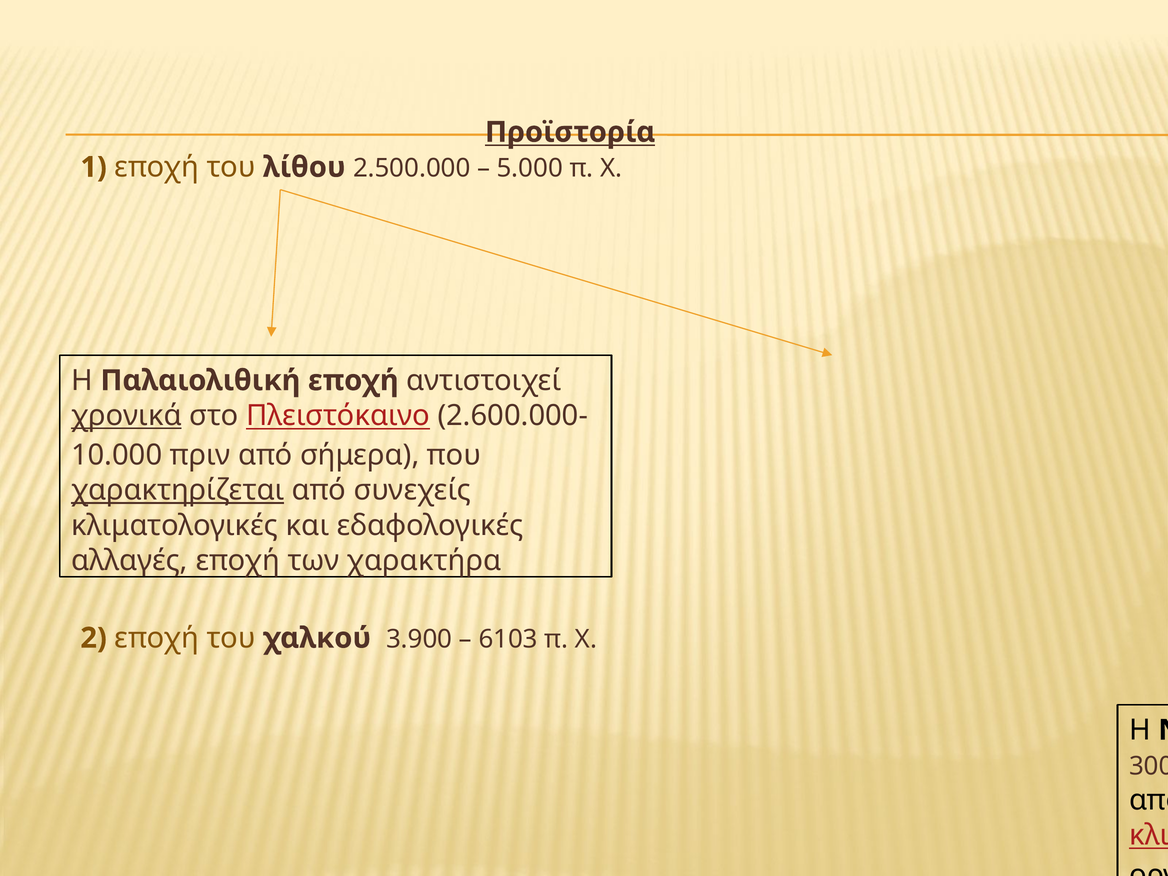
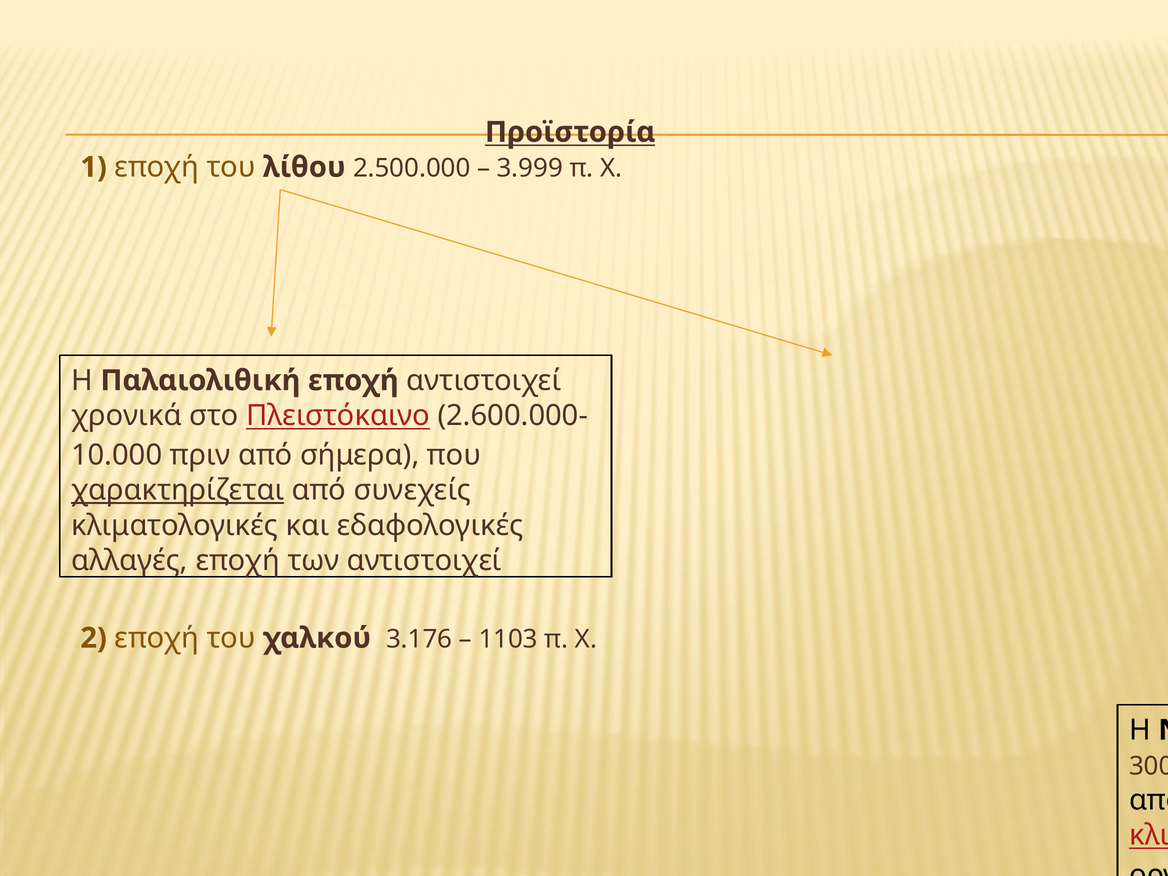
5.000: 5.000 -> 3.999
χρονικά underline: present -> none
των χαρακτήρα: χαρακτήρα -> αντιστοιχεί
3.900: 3.900 -> 3.176
6103: 6103 -> 1103
